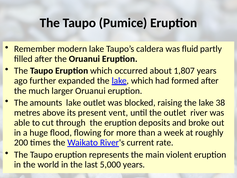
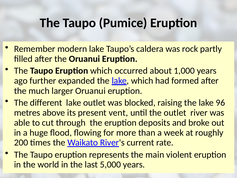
fluid: fluid -> rock
1,807: 1,807 -> 1,000
amounts: amounts -> different
38: 38 -> 96
